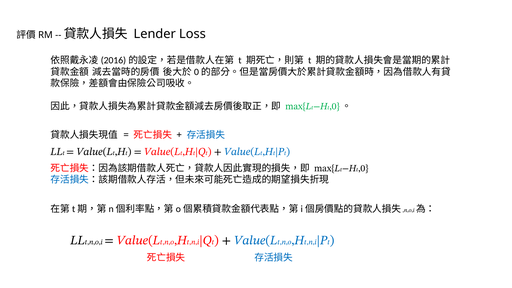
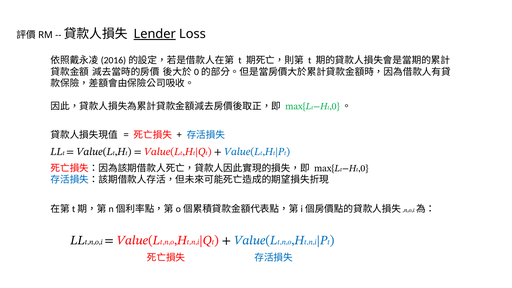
Lender underline: none -> present
